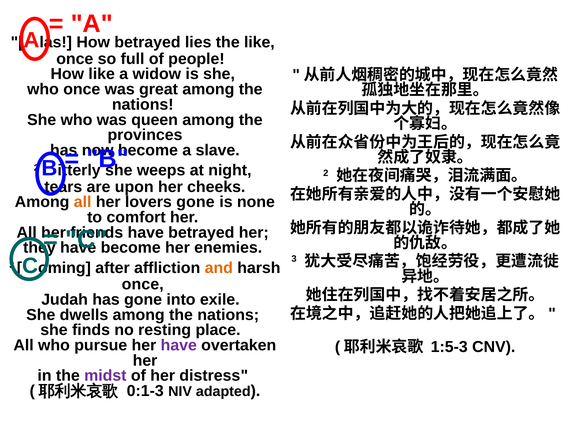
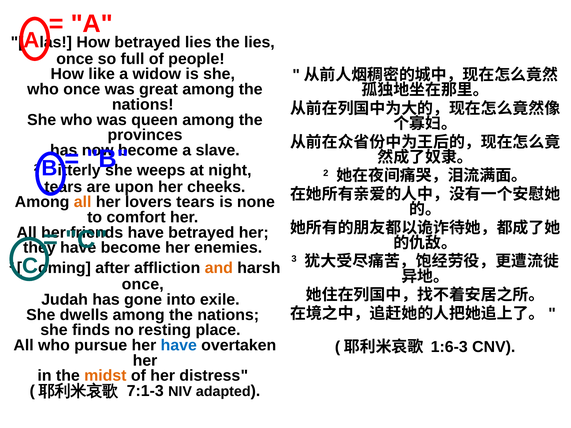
the like: like -> lies
lovers gone: gone -> tears
have at (179, 345) colour: purple -> blue
1:5-3: 1:5-3 -> 1:6-3
midst colour: purple -> orange
0:1-3: 0:1-3 -> 7:1-3
